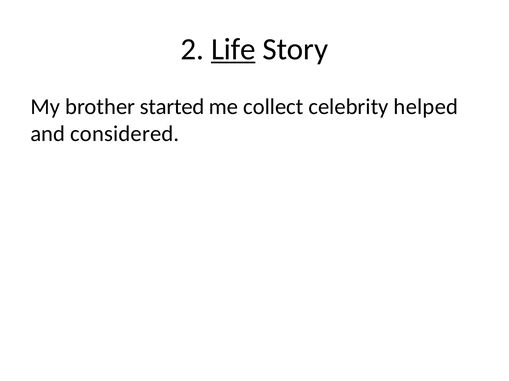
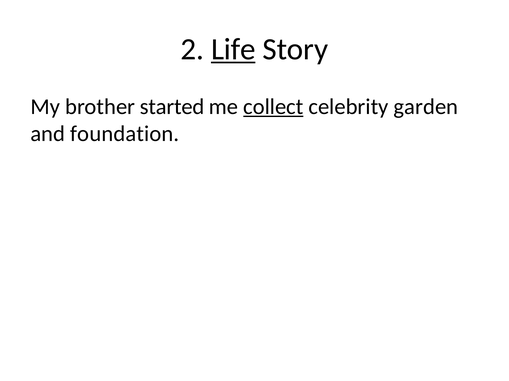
collect underline: none -> present
helped: helped -> garden
considered: considered -> foundation
